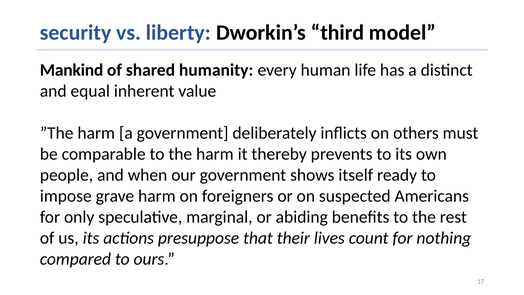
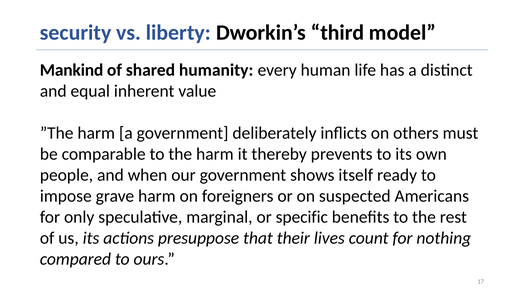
abiding: abiding -> specific
